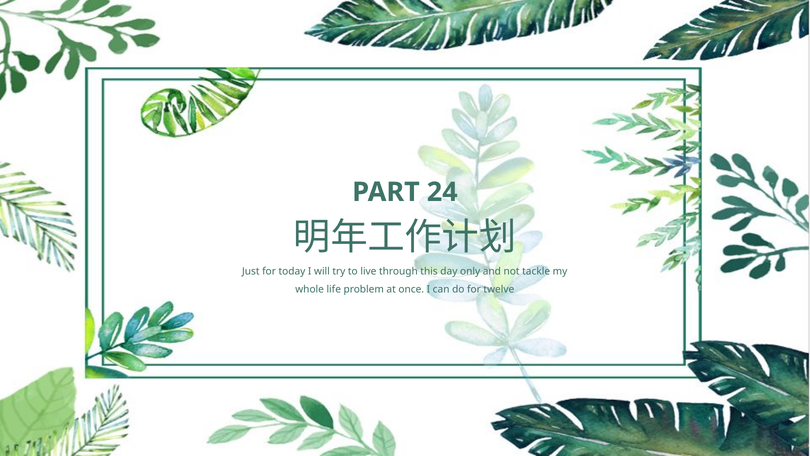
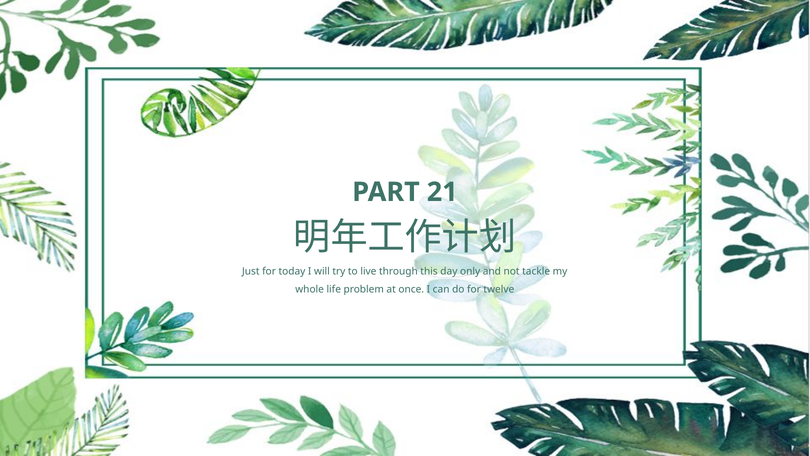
24: 24 -> 21
